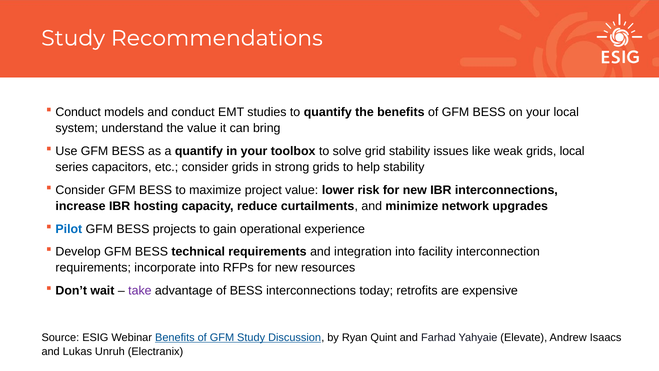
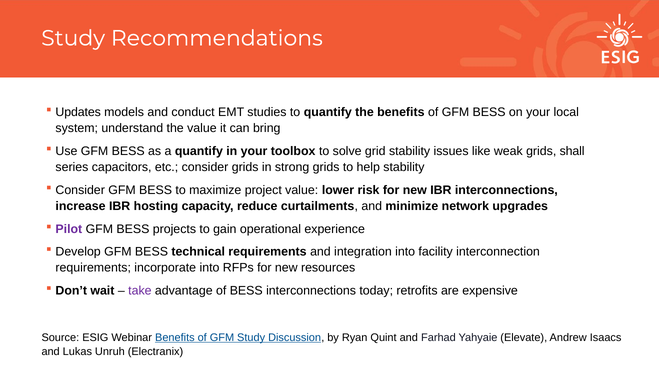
Conduct at (78, 112): Conduct -> Updates
grids local: local -> shall
Pilot colour: blue -> purple
